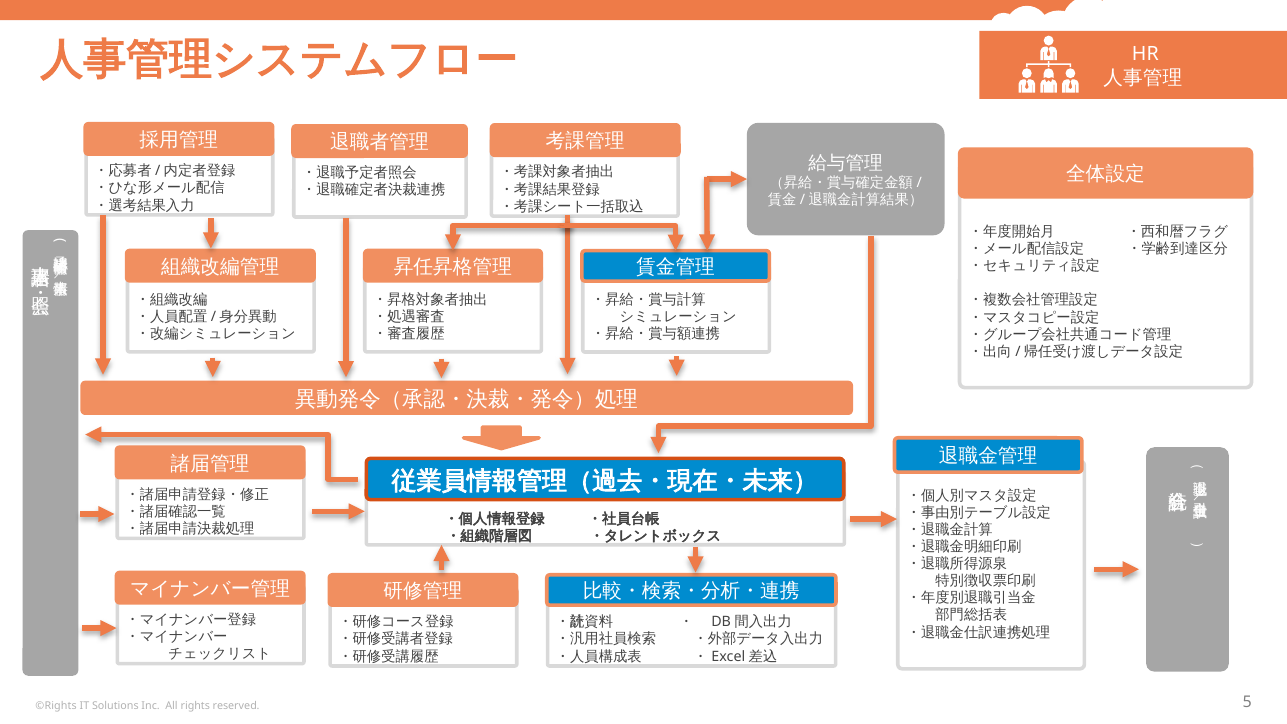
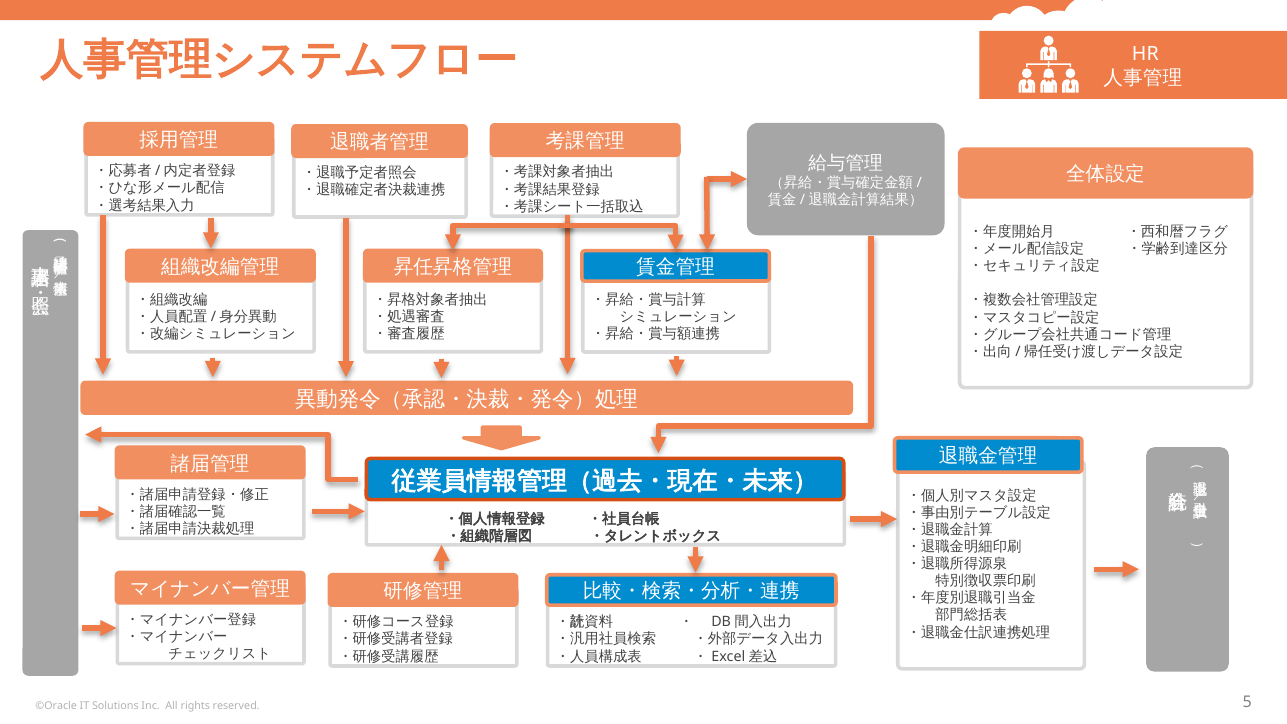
©Rights: ©Rights -> ©Oracle
